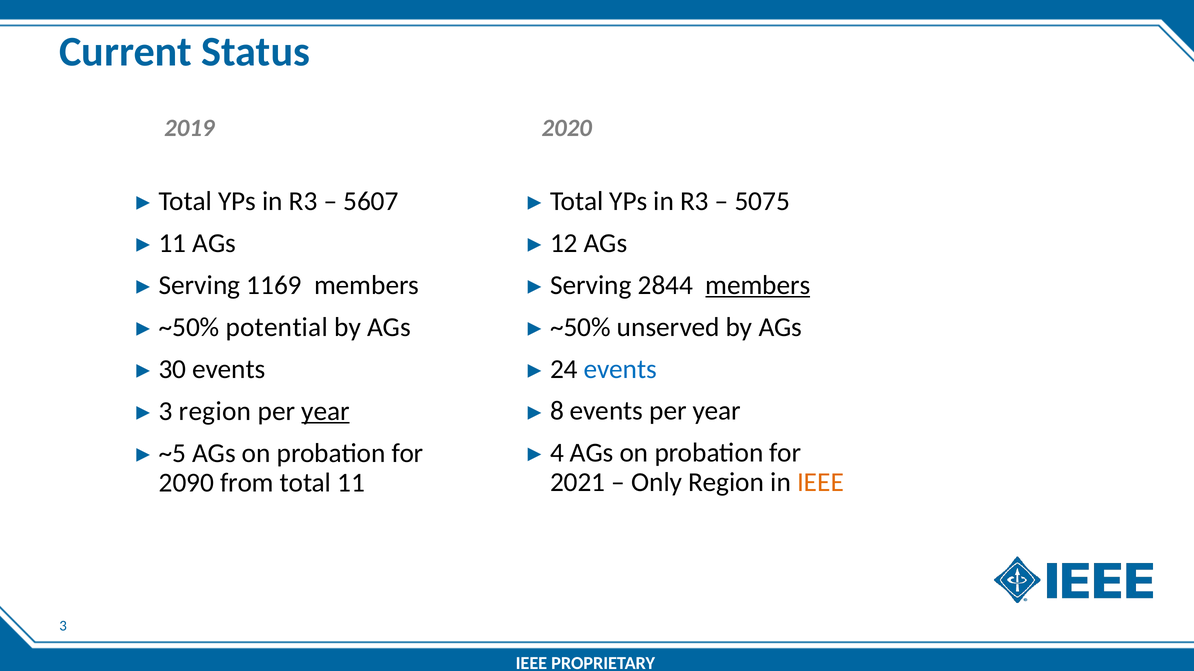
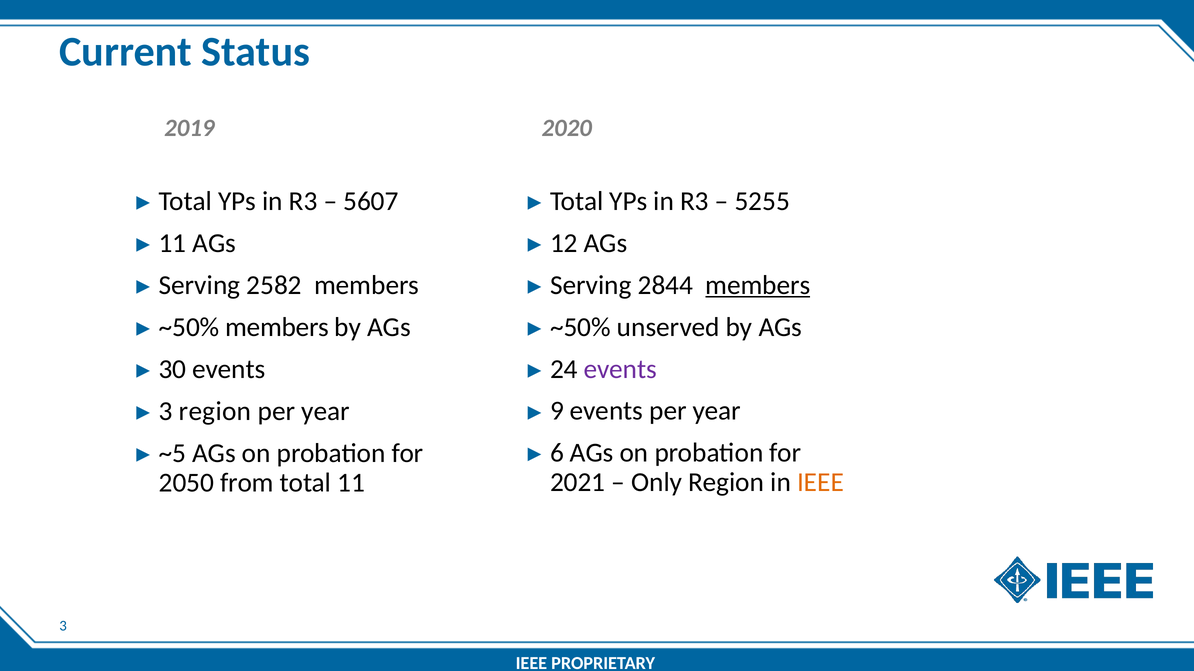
5075: 5075 -> 5255
1169: 1169 -> 2582
~50% potential: potential -> members
events at (620, 369) colour: blue -> purple
8: 8 -> 9
year at (326, 411) underline: present -> none
4: 4 -> 6
2090: 2090 -> 2050
